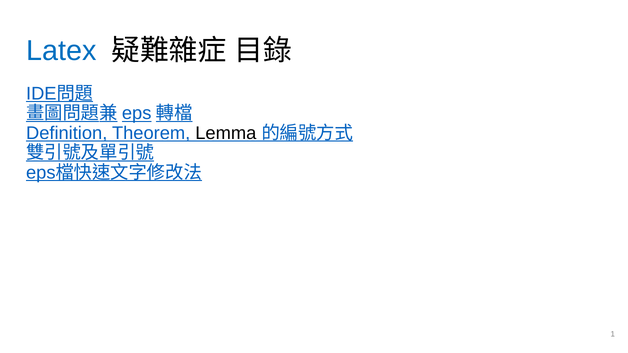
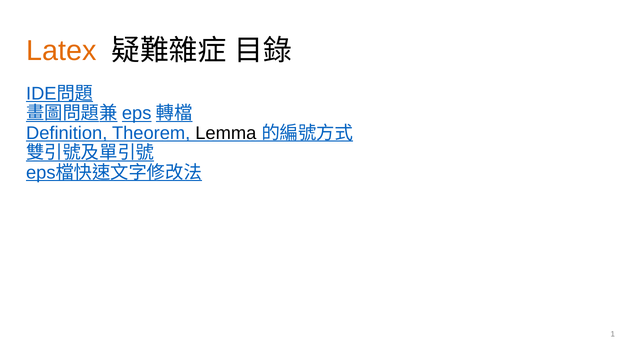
Latex colour: blue -> orange
